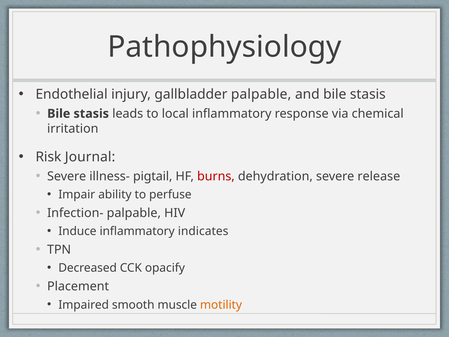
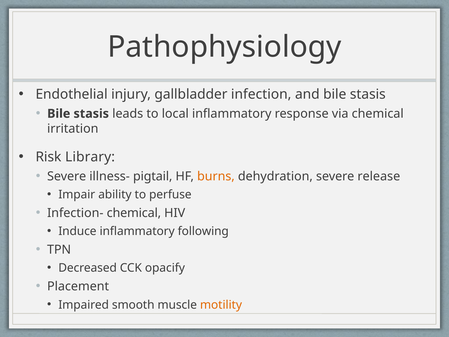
gallbladder palpable: palpable -> infection
Journal: Journal -> Library
burns colour: red -> orange
Infection- palpable: palpable -> chemical
indicates: indicates -> following
